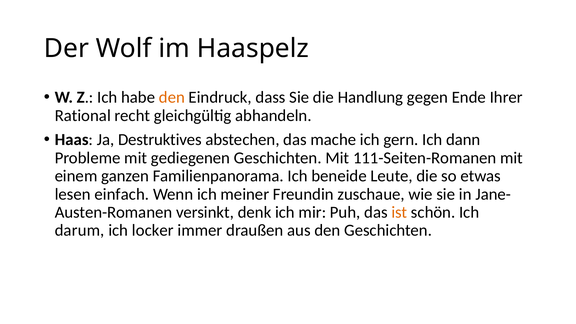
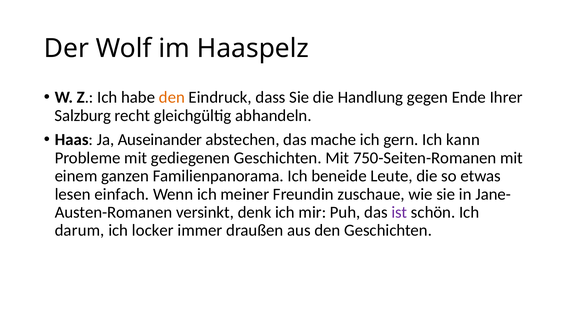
Rational: Rational -> Salzburg
Destruktives: Destruktives -> Auseinander
dann: dann -> kann
111-Seiten-Romanen: 111-Seiten-Romanen -> 750-Seiten-Romanen
ist colour: orange -> purple
